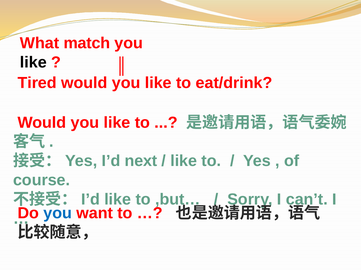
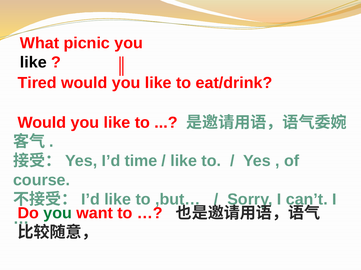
match: match -> picnic
next: next -> time
you at (58, 214) colour: blue -> green
